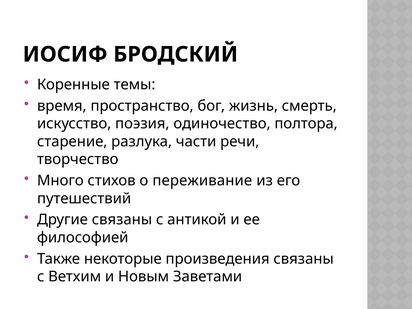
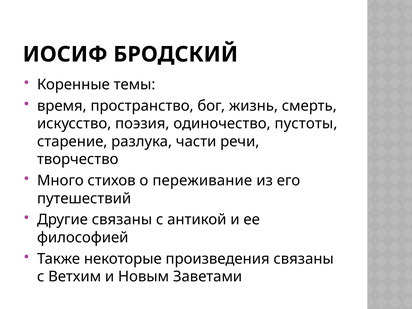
полтора: полтора -> пустоты
